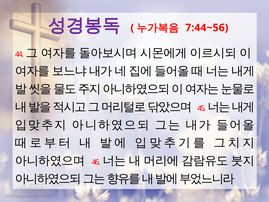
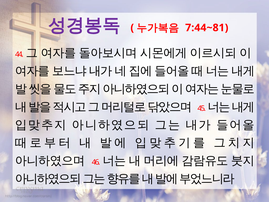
7:44~56: 7:44~56 -> 7:44~81
